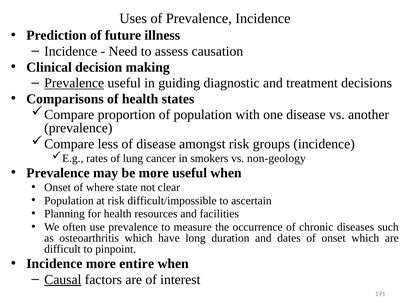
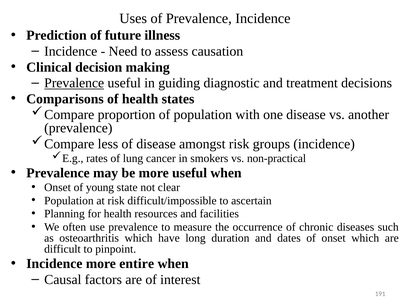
non-geology: non-geology -> non-practical
where: where -> young
Causal underline: present -> none
